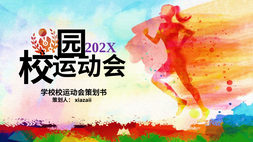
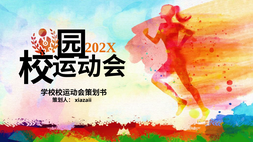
202X colour: purple -> orange
